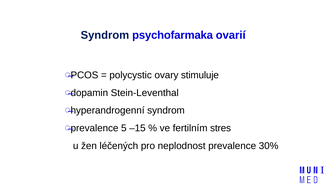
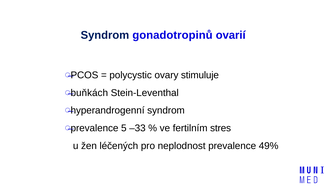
psychofarmaka: psychofarmaka -> gonadotropinů
dopamin: dopamin -> buňkách
–15: –15 -> –33
30%: 30% -> 49%
